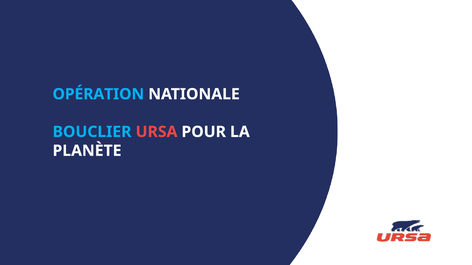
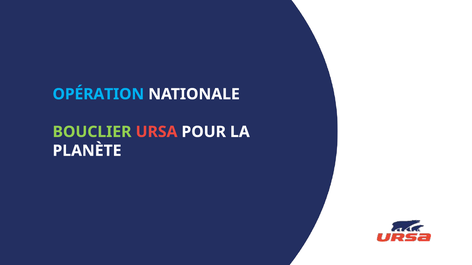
BOUCLIER colour: light blue -> light green
